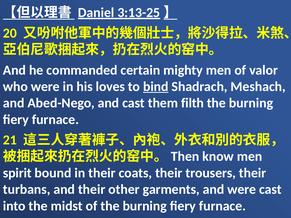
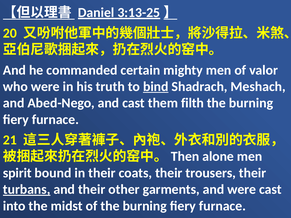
loves: loves -> truth
know: know -> alone
turbans underline: none -> present
